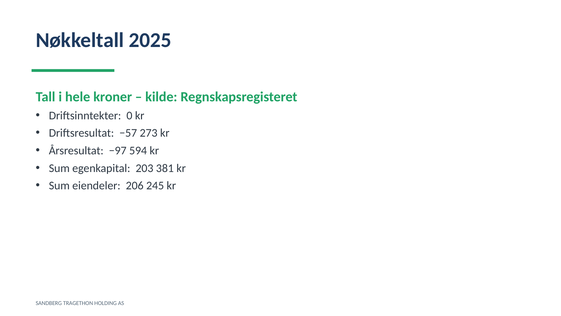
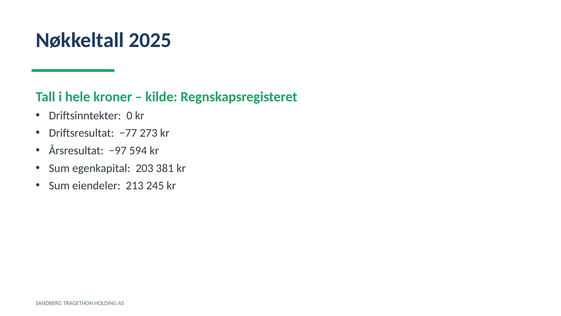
−57: −57 -> −77
206: 206 -> 213
